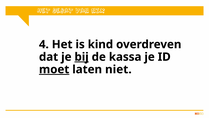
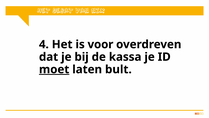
kind: kind -> voor
bij underline: present -> none
niet: niet -> bult
